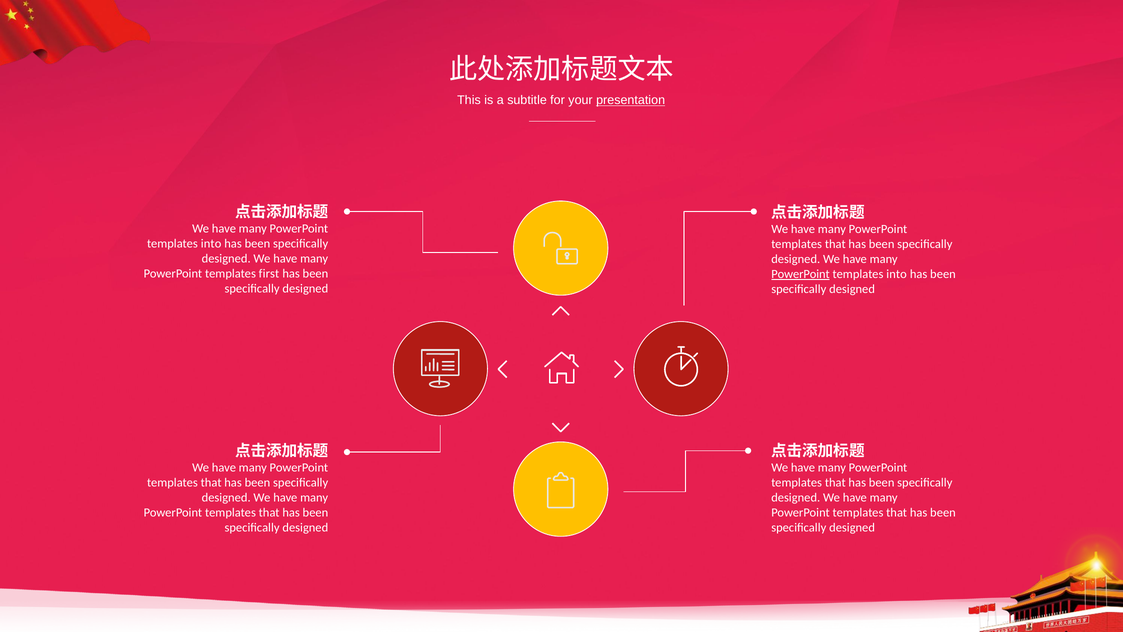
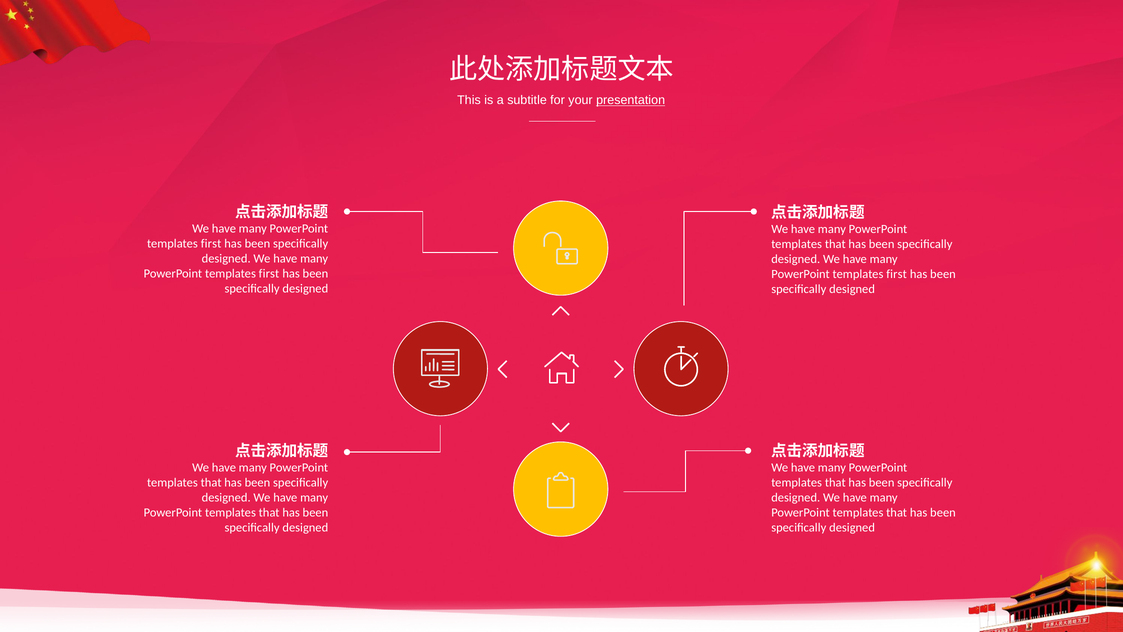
into at (211, 244): into -> first
PowerPoint at (801, 274) underline: present -> none
into at (897, 274): into -> first
